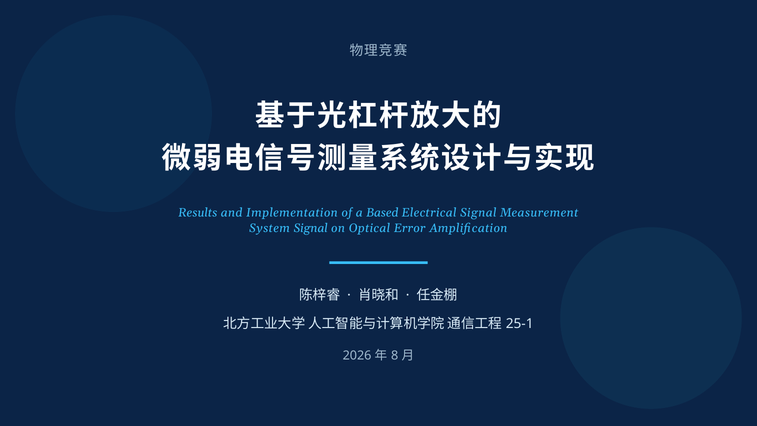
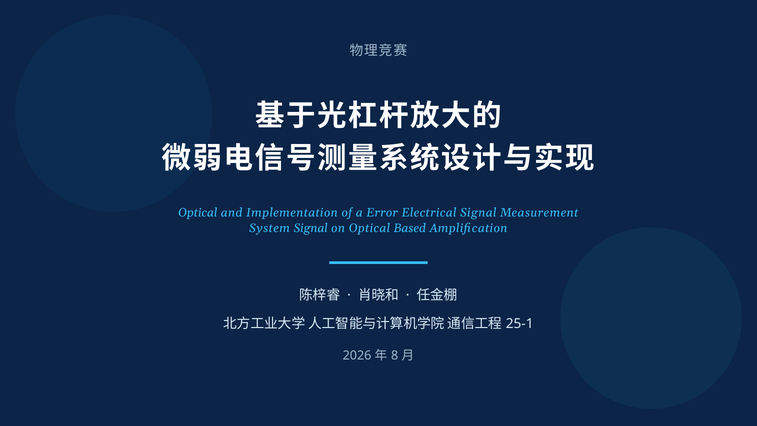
Results at (198, 213): Results -> Optical
Based: Based -> Error
Error: Error -> Based
